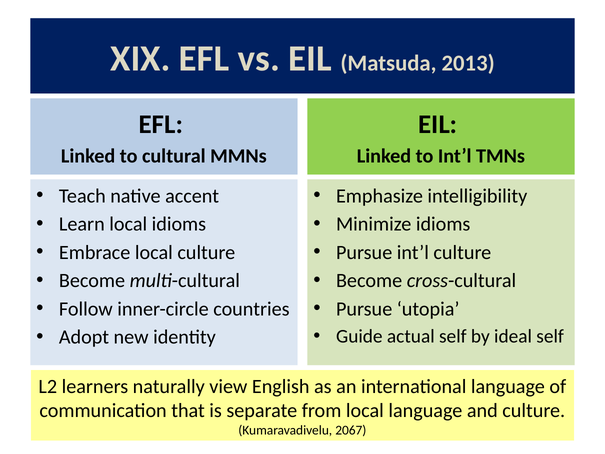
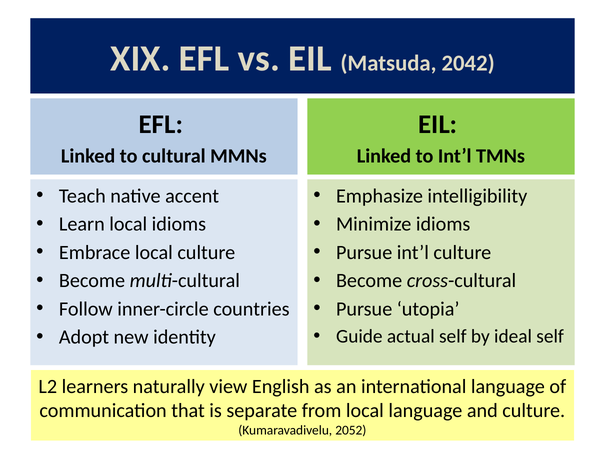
2013: 2013 -> 2042
2067: 2067 -> 2052
